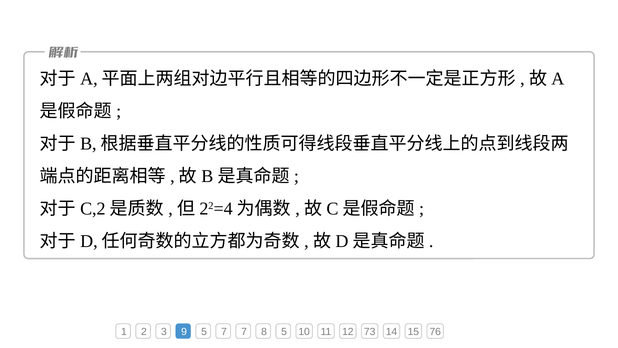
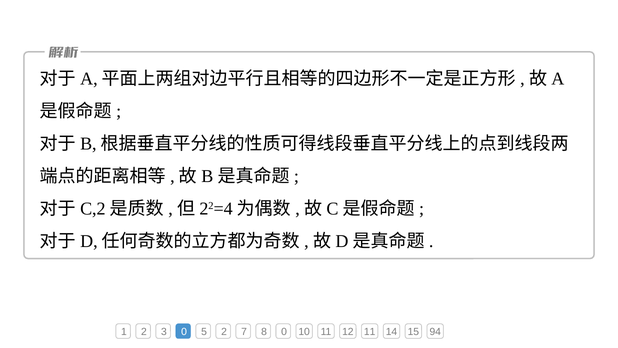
3 9: 9 -> 0
5 7: 7 -> 2
8 5: 5 -> 0
12 73: 73 -> 11
76: 76 -> 94
